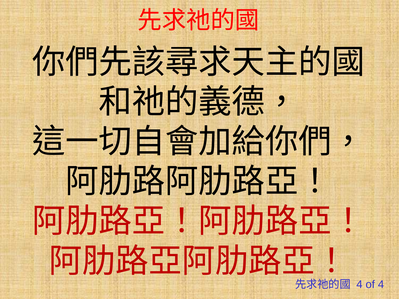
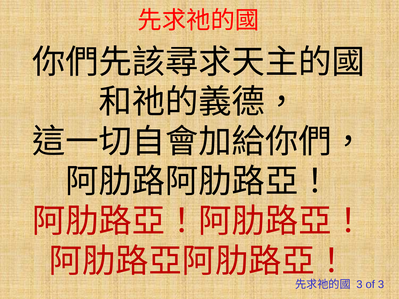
4 at (359, 285): 4 -> 3
of 4: 4 -> 3
